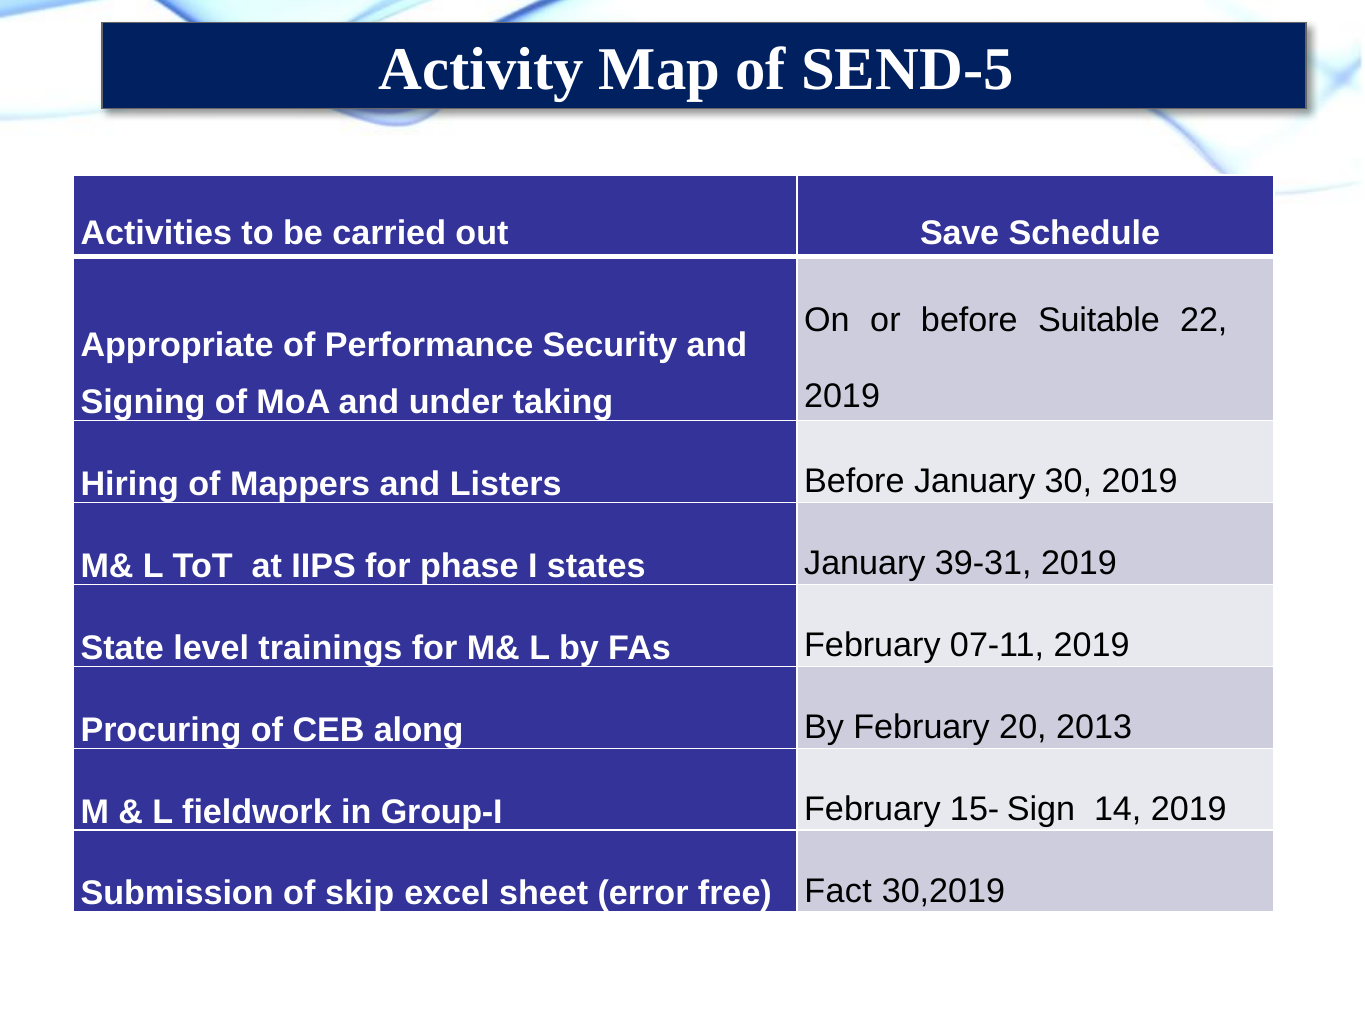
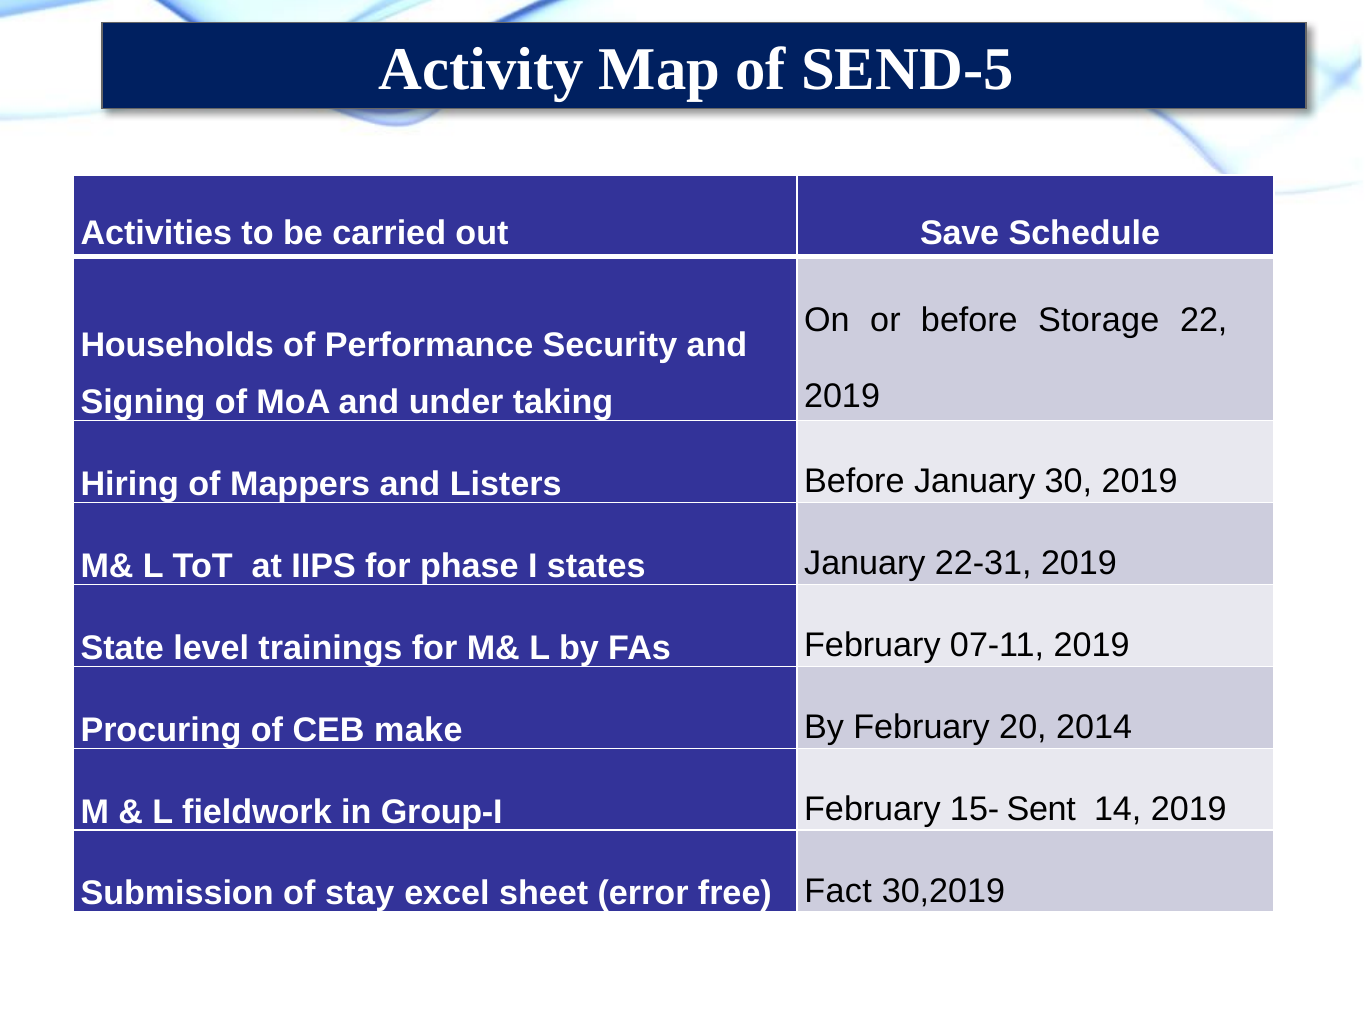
Suitable: Suitable -> Storage
Appropriate: Appropriate -> Households
39-31: 39-31 -> 22-31
along: along -> make
2013: 2013 -> 2014
Sign: Sign -> Sent
skip: skip -> stay
